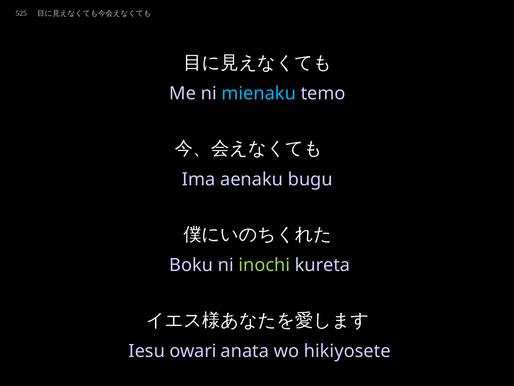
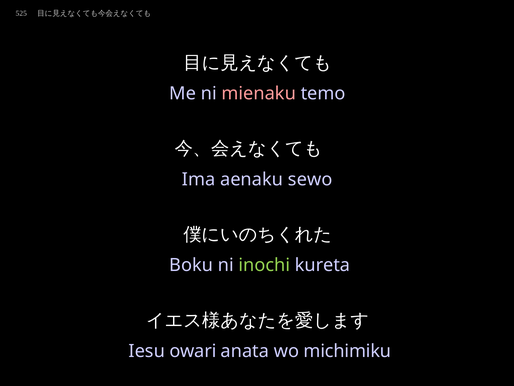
mienaku colour: light blue -> pink
bugu: bugu -> sewo
hikiyosete: hikiyosete -> michimiku
